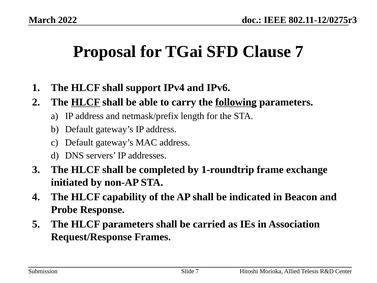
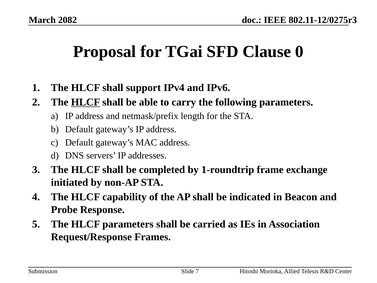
2022: 2022 -> 2082
Clause 7: 7 -> 0
following underline: present -> none
